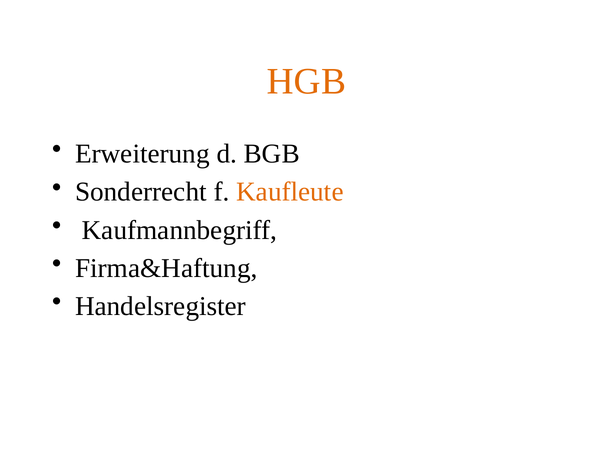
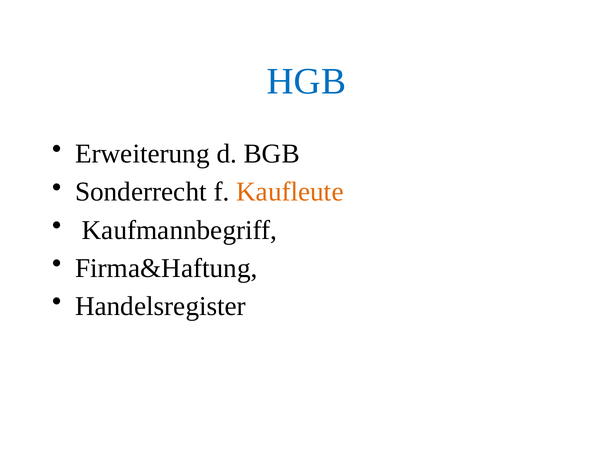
HGB colour: orange -> blue
